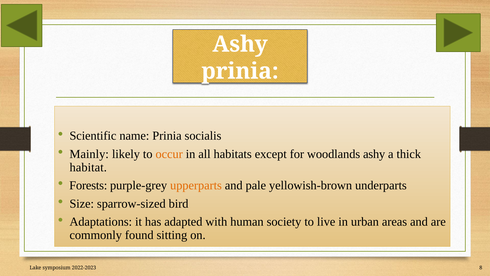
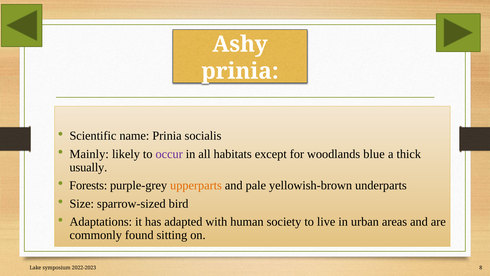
occur colour: orange -> purple
woodlands ashy: ashy -> blue
habitat: habitat -> usually
